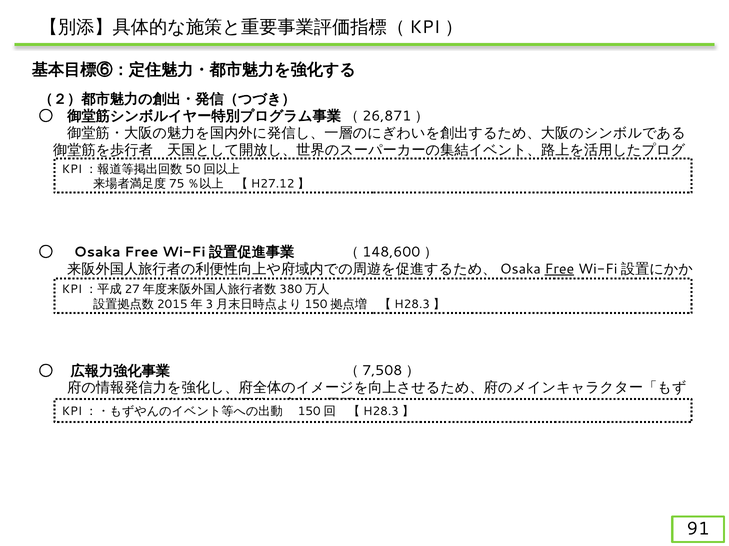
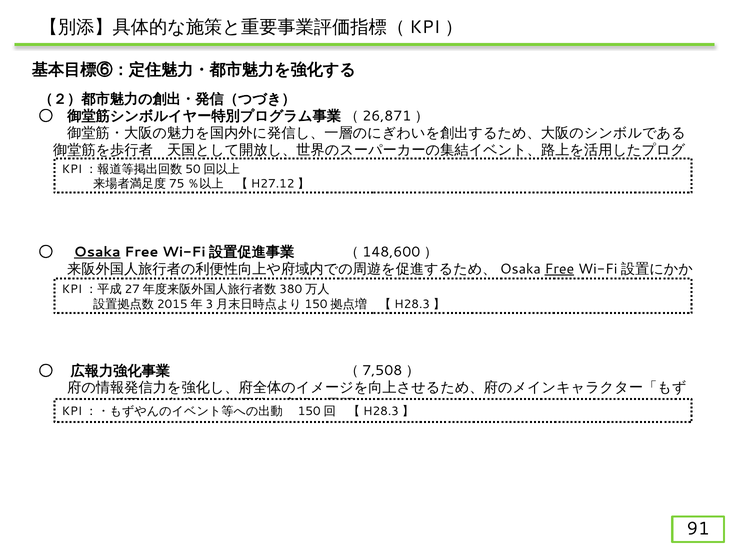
Osaka underline: none -> present
